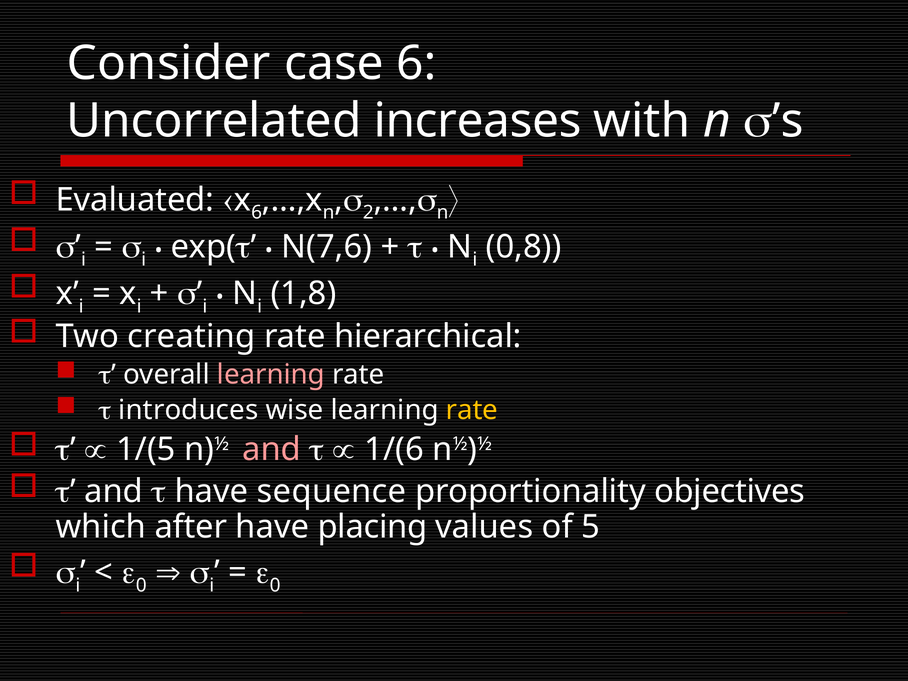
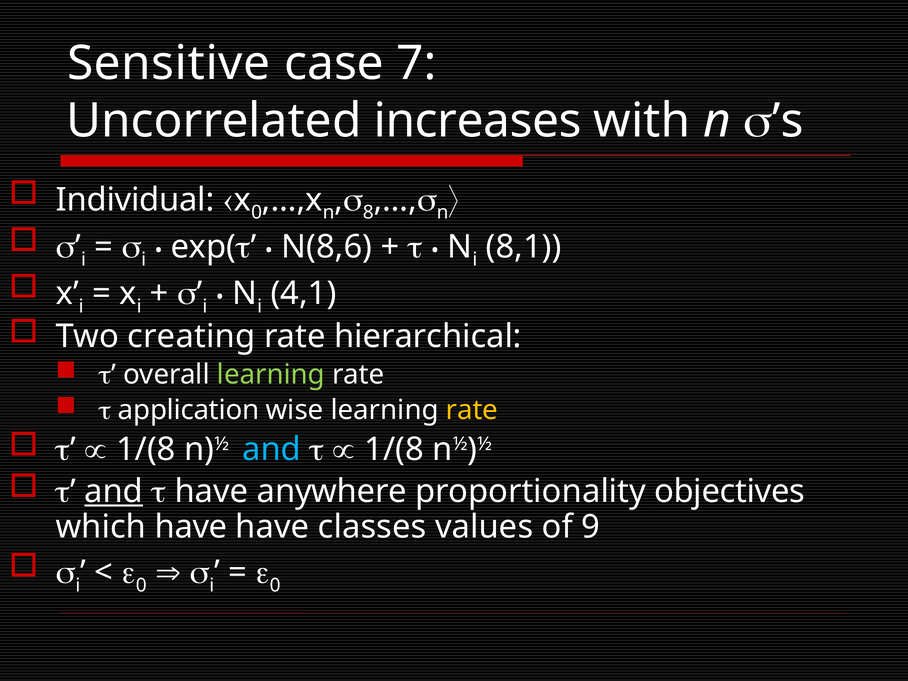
Consider: Consider -> Sensitive
case 6: 6 -> 7
Evaluated: Evaluated -> Individual
6 at (257, 213): 6 -> 0
2: 2 -> 8
N(7,6: N(7,6 -> N(8,6
0,8: 0,8 -> 8,1
1,8: 1,8 -> 4,1
learning at (271, 375) colour: pink -> light green
introduces: introduces -> application
1/(5 at (146, 449): 1/(5 -> 1/(8
and at (272, 449) colour: pink -> light blue
1/(6 at (394, 449): 1/(6 -> 1/(8
and at (114, 491) underline: none -> present
sequence: sequence -> anywhere
which after: after -> have
placing: placing -> classes
5: 5 -> 9
